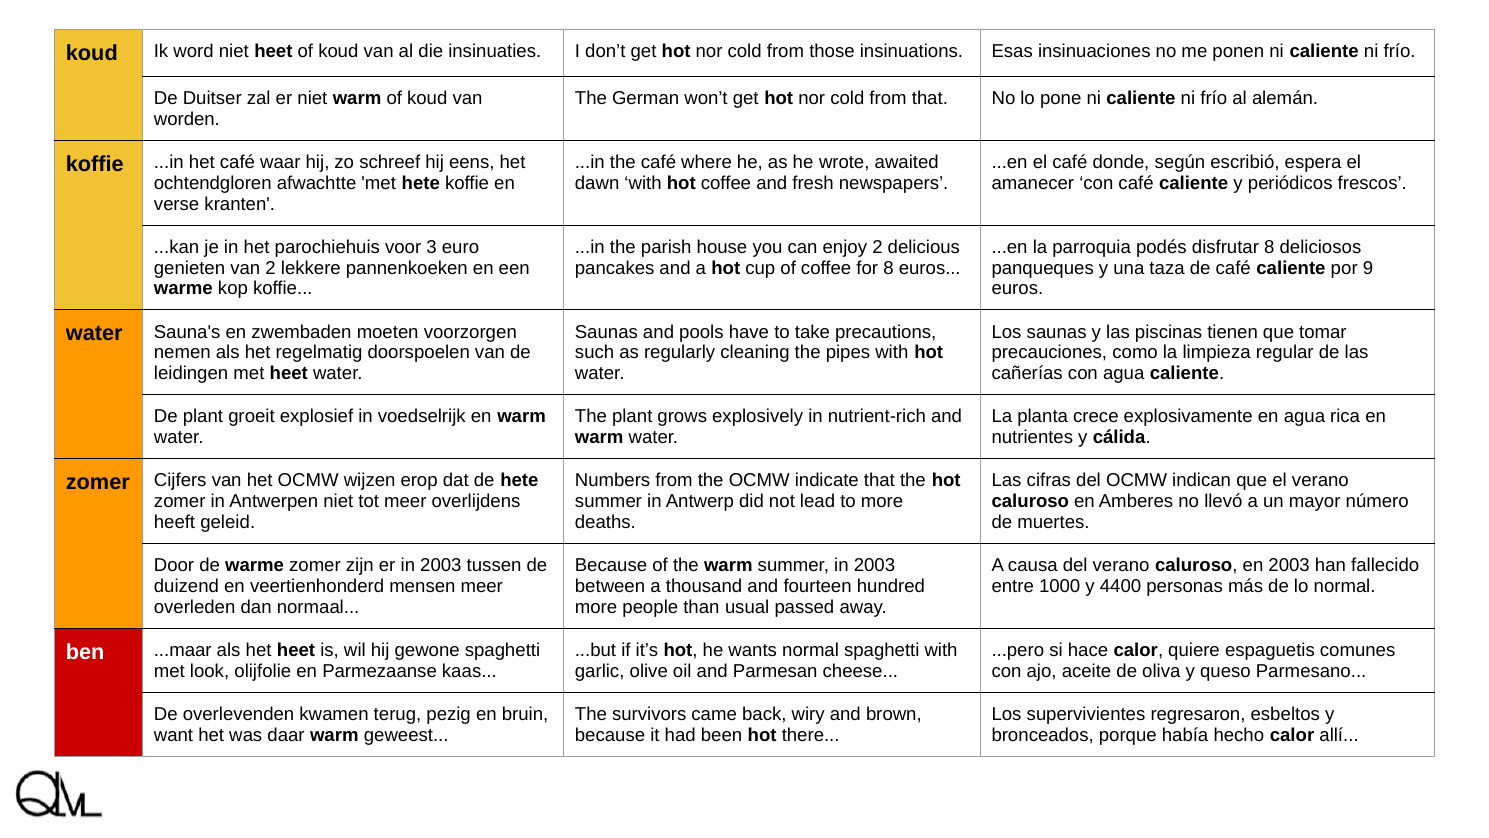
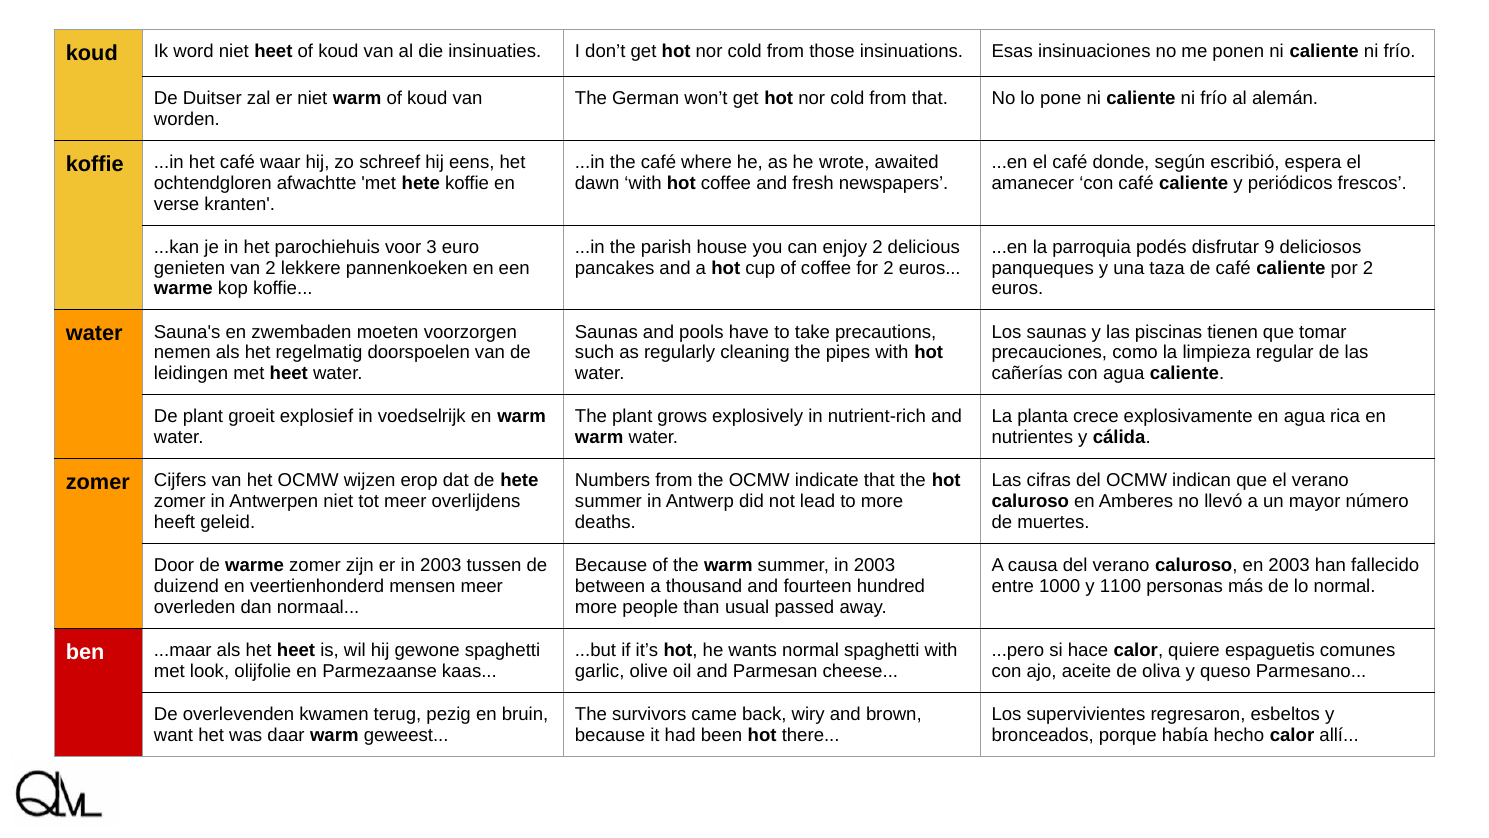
disfrutar 8: 8 -> 9
for 8: 8 -> 2
por 9: 9 -> 2
4400: 4400 -> 1100
